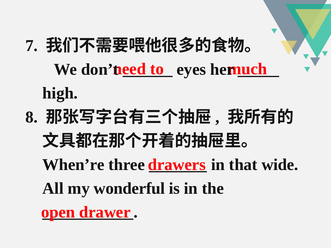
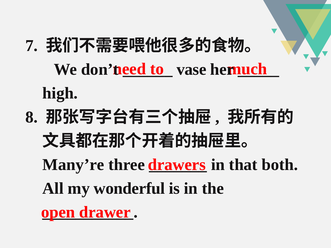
eyes: eyes -> vase
When’re: When’re -> Many’re
wide: wide -> both
